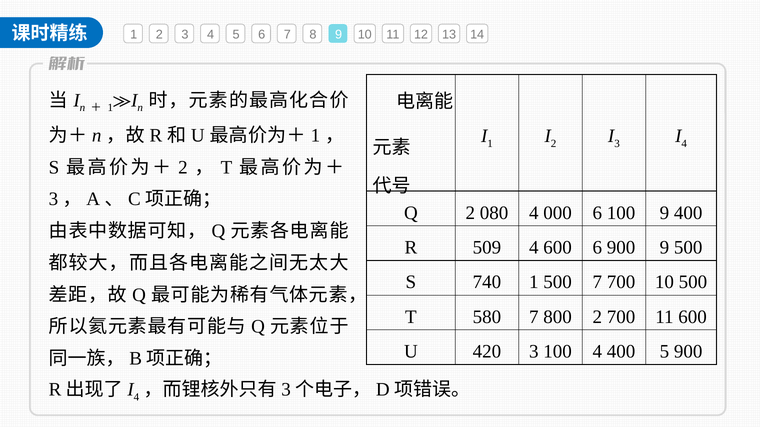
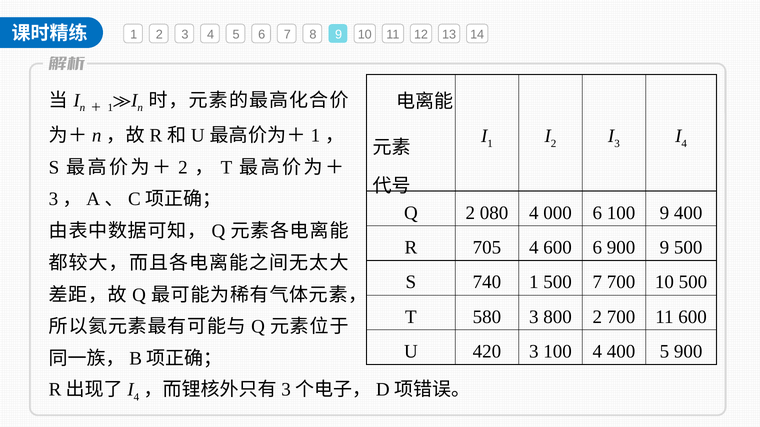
509: 509 -> 705
580 7: 7 -> 3
